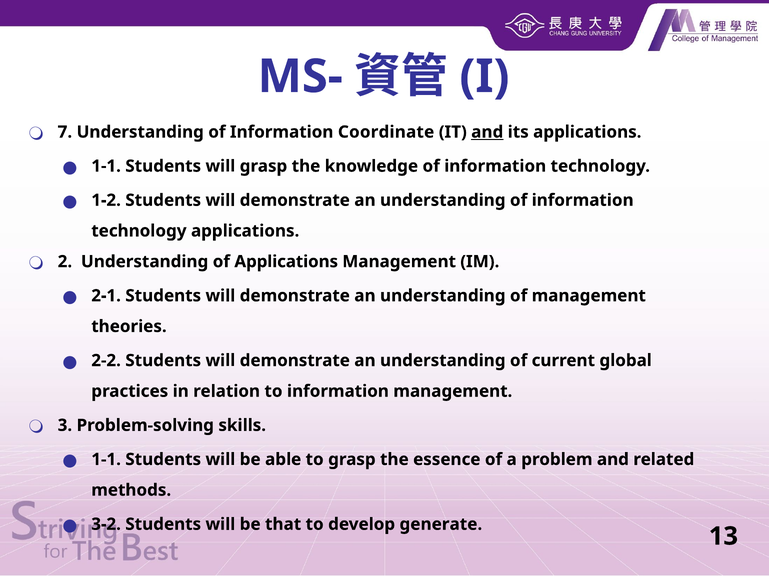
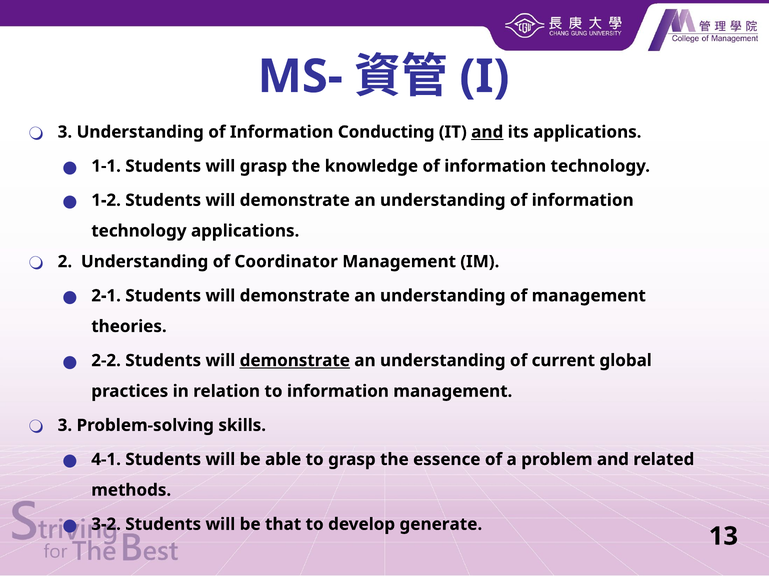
7 at (65, 132): 7 -> 3
Coordinate: Coordinate -> Conducting
of Applications: Applications -> Coordinator
demonstrate at (295, 361) underline: none -> present
1-1 at (106, 460): 1-1 -> 4-1
